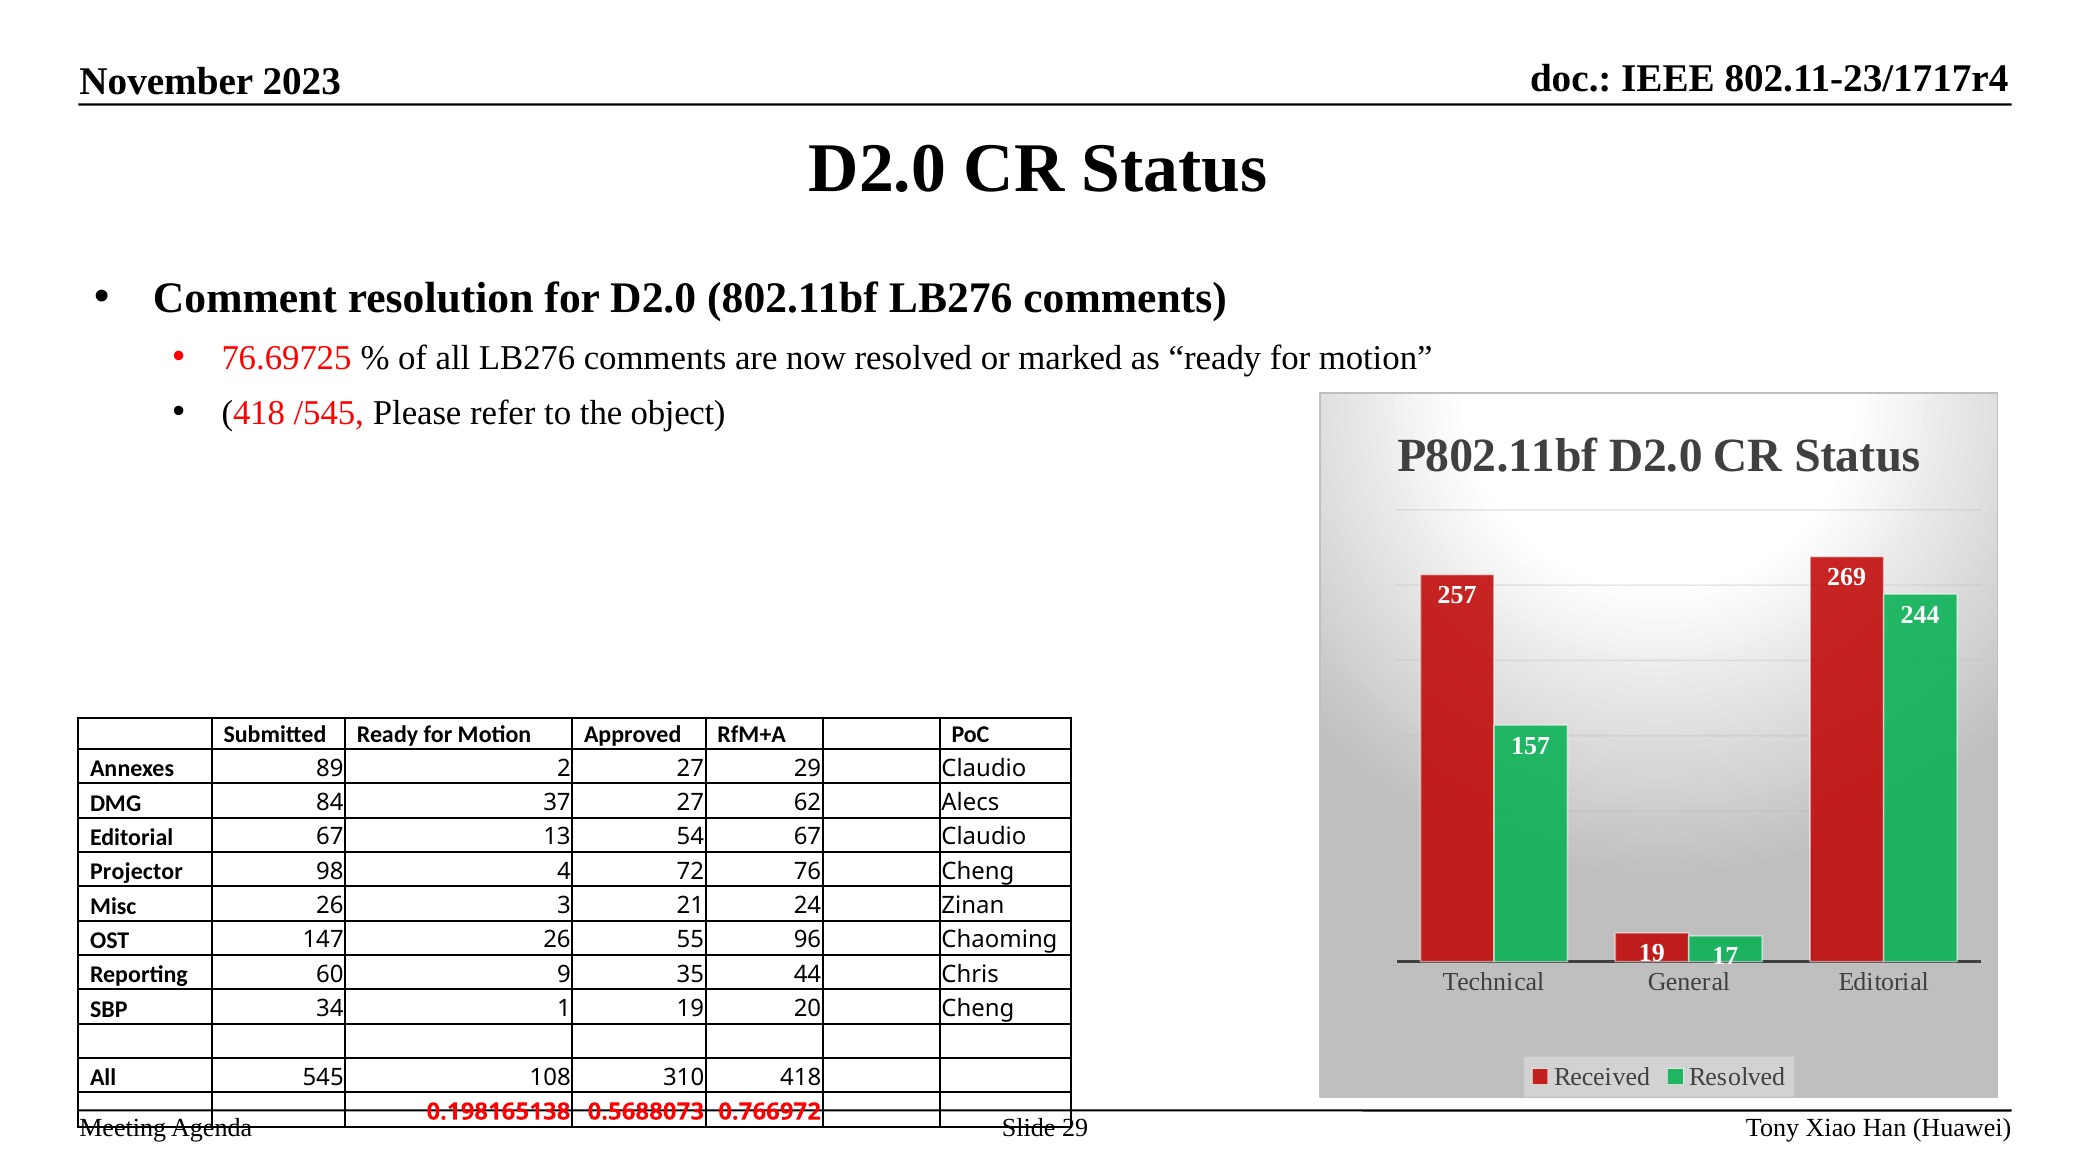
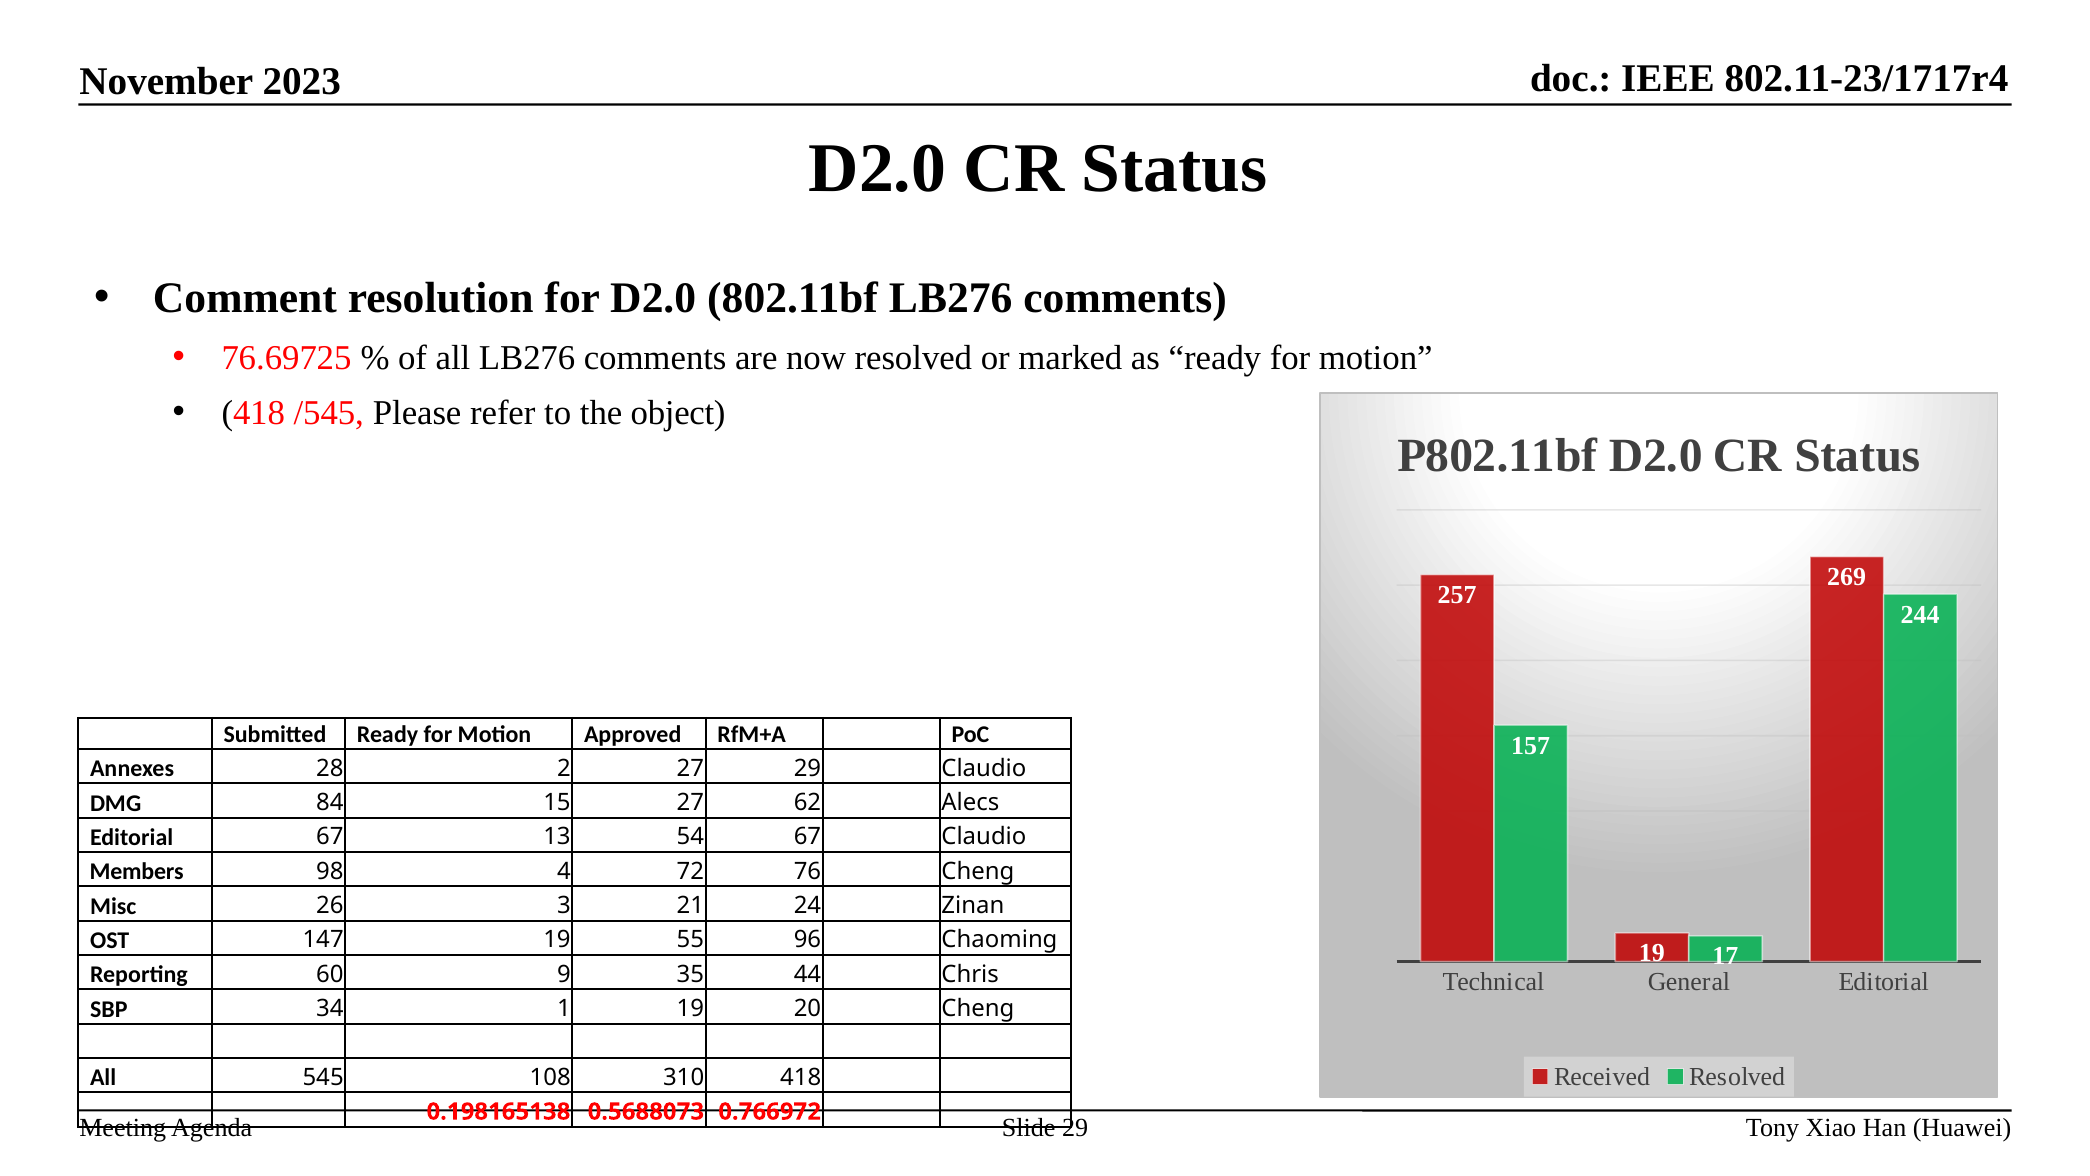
89: 89 -> 28
37: 37 -> 15
Projector: Projector -> Members
147 26: 26 -> 19
